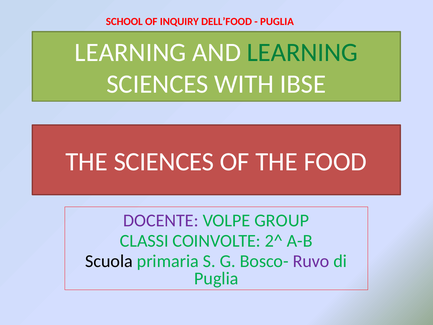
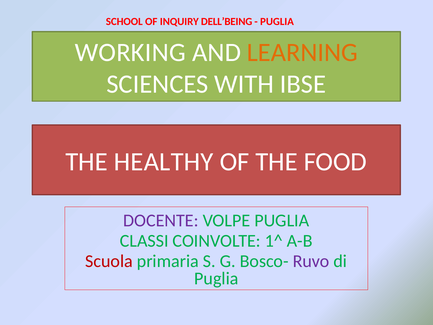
DELL’FOOD: DELL’FOOD -> DELL’BEING
LEARNING at (130, 52): LEARNING -> WORKING
LEARNING at (302, 52) colour: green -> orange
THE SCIENCES: SCIENCES -> HEALTHY
VOLPE GROUP: GROUP -> PUGLIA
2^: 2^ -> 1^
Scuola colour: black -> red
